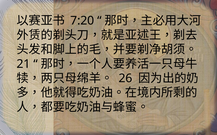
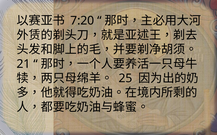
26: 26 -> 25
